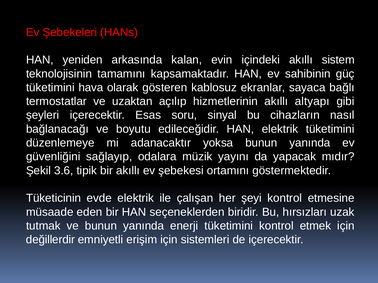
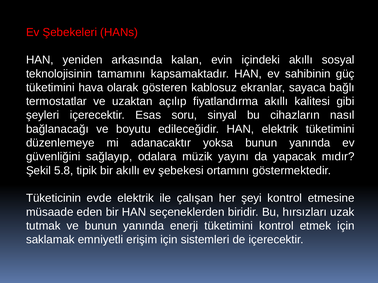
sistem: sistem -> sosyal
hizmetlerinin: hizmetlerinin -> fiyatlandırma
altyapı: altyapı -> kalitesi
3.6: 3.6 -> 5.8
değillerdir: değillerdir -> saklamak
